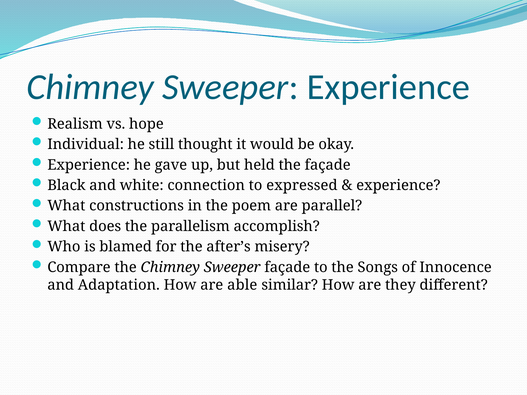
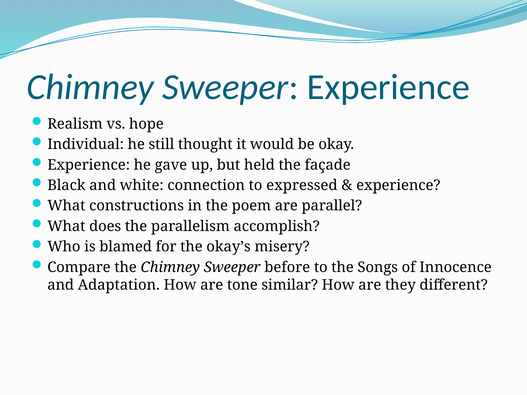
after’s: after’s -> okay’s
Sweeper façade: façade -> before
able: able -> tone
